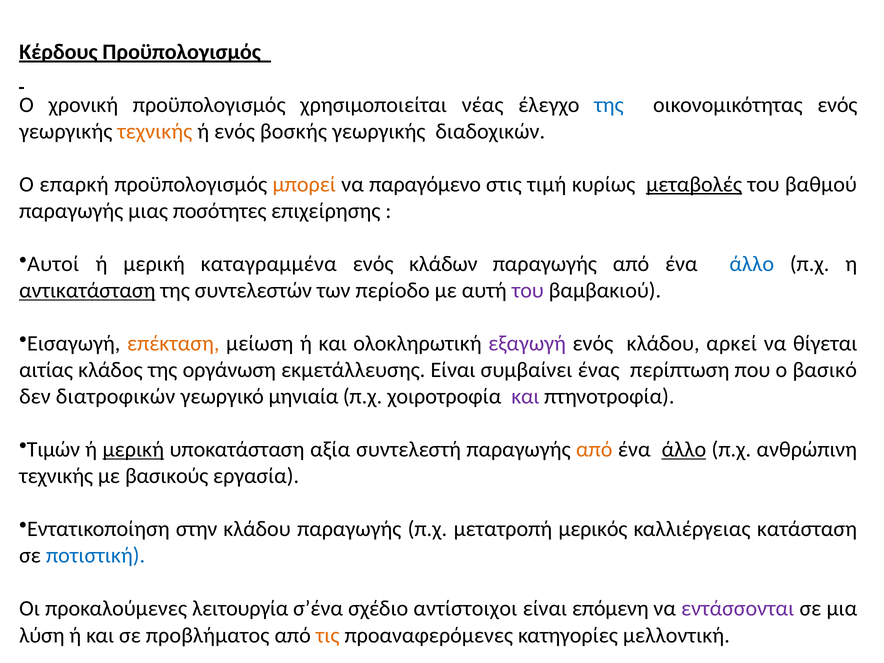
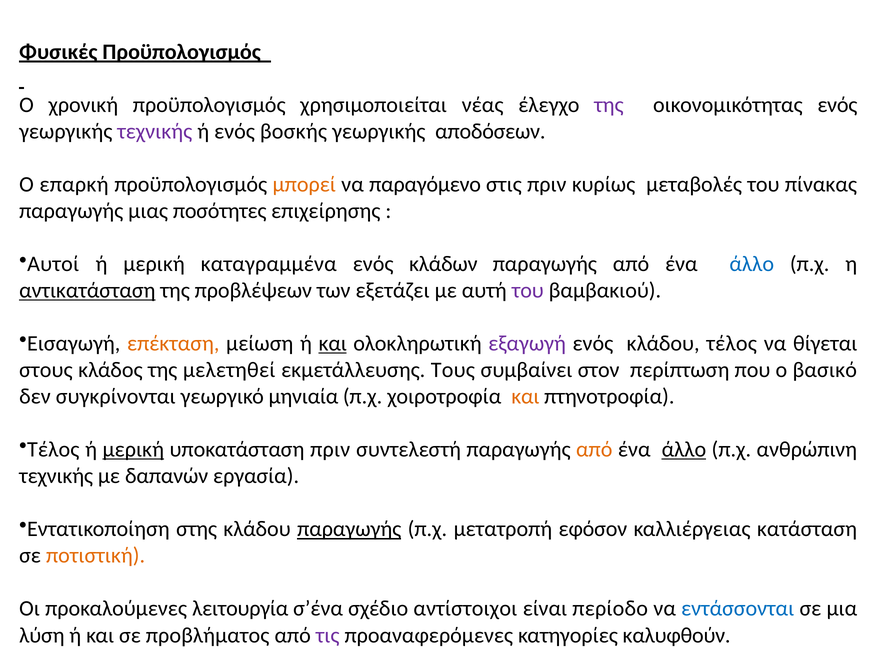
Κέρδους: Κέρδους -> Φυσικές
της at (609, 105) colour: blue -> purple
τεχνικής at (155, 131) colour: orange -> purple
διαδοχικών: διαδοχικών -> αποδόσεων
στις τιμή: τιμή -> πριν
μεταβολές underline: present -> none
βαθμού: βαθμού -> πίνακας
συντελεστών: συντελεστών -> προβλέψεων
περίοδο: περίοδο -> εξετάζει
και at (333, 343) underline: none -> present
κλάδου αρκεί: αρκεί -> τέλος
αιτίας: αιτίας -> στους
οργάνωση: οργάνωση -> μελετηθεί
εκμετάλλευσης Είναι: Είναι -> Τους
ένας: ένας -> στον
διατροφικών: διατροφικών -> συγκρίνονται
και at (525, 397) colour: purple -> orange
Τιμών at (53, 450): Τιμών -> Τέλος
υποκατάσταση αξία: αξία -> πριν
βασικούς: βασικούς -> δαπανών
στην: στην -> στης
παραγωγής at (349, 529) underline: none -> present
μερικός: μερικός -> εφόσον
ποτιστική colour: blue -> orange
επόμενη: επόμενη -> περίοδο
εντάσσονται colour: purple -> blue
τις colour: orange -> purple
μελλοντική: μελλοντική -> καλυφθούν
